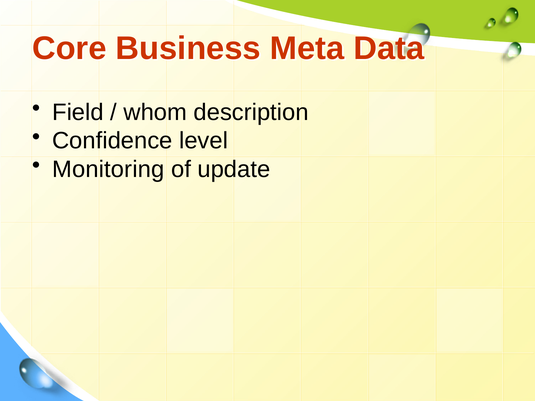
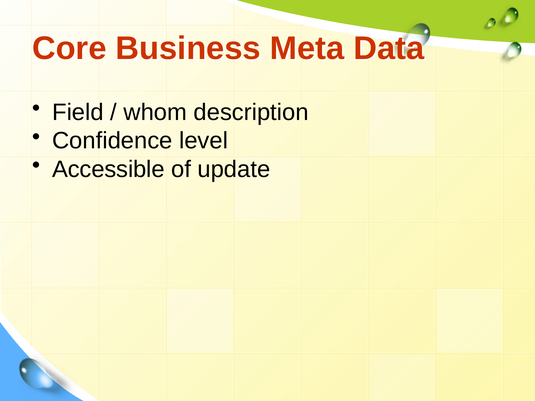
Monitoring: Monitoring -> Accessible
